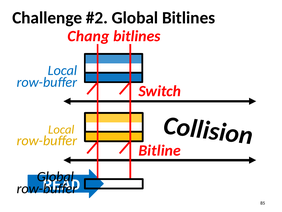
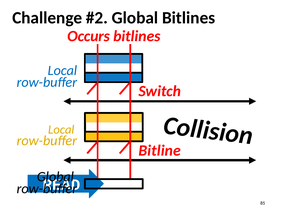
Chang: Chang -> Occurs
